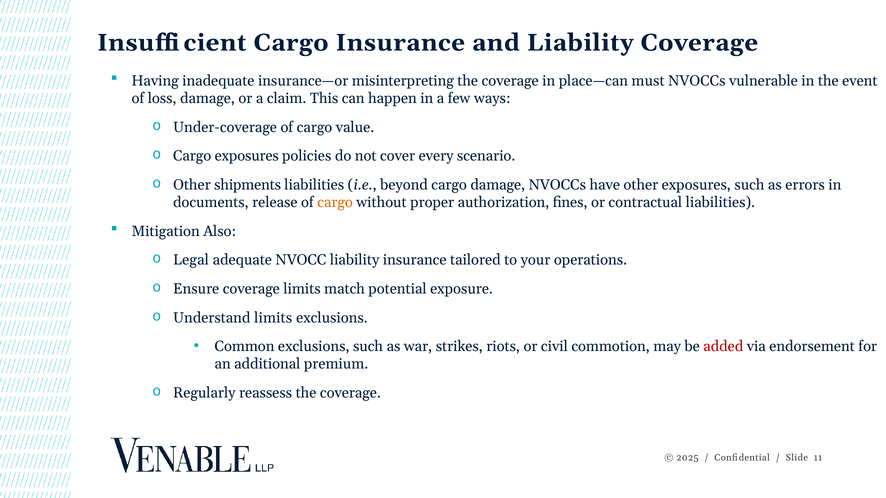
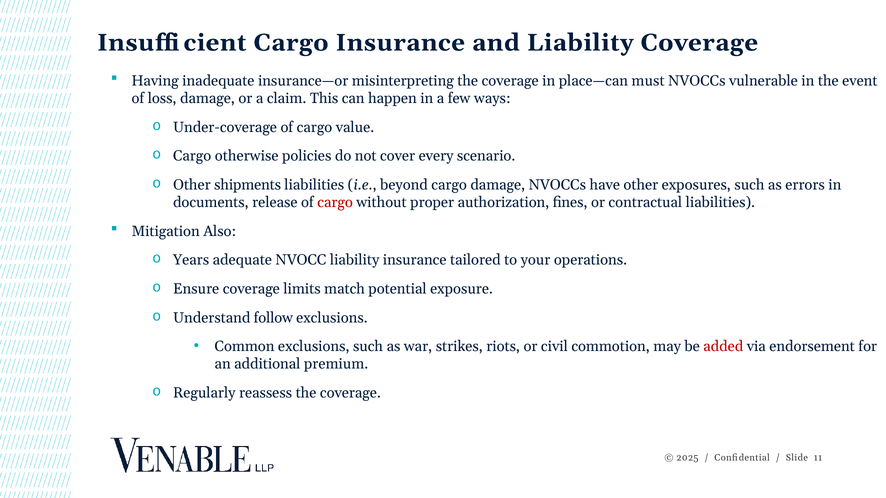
Cargo exposures: exposures -> otherwise
cargo at (335, 203) colour: orange -> red
Legal: Legal -> Years
Understand limits: limits -> follow
